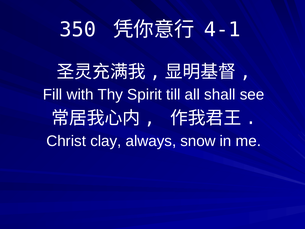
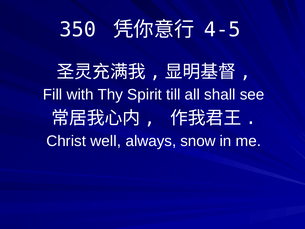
4-1: 4-1 -> 4-5
clay: clay -> well
